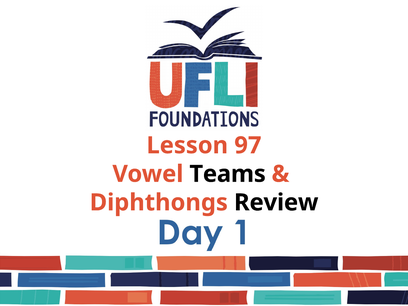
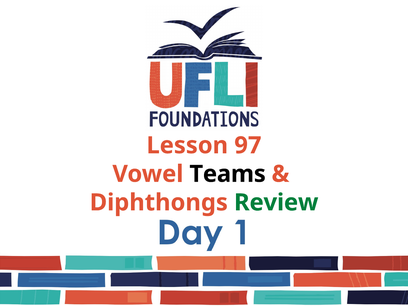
Review colour: black -> green
